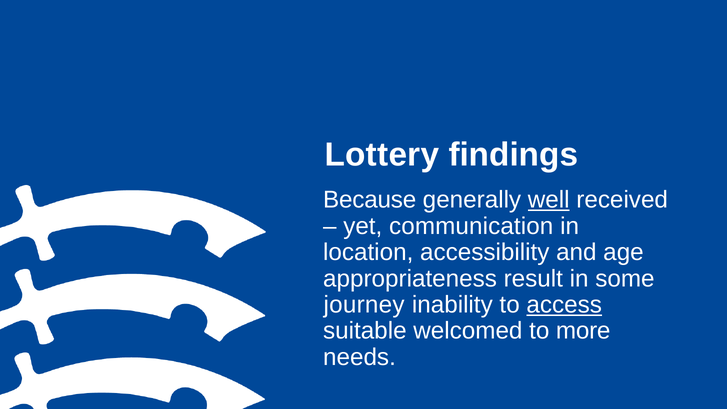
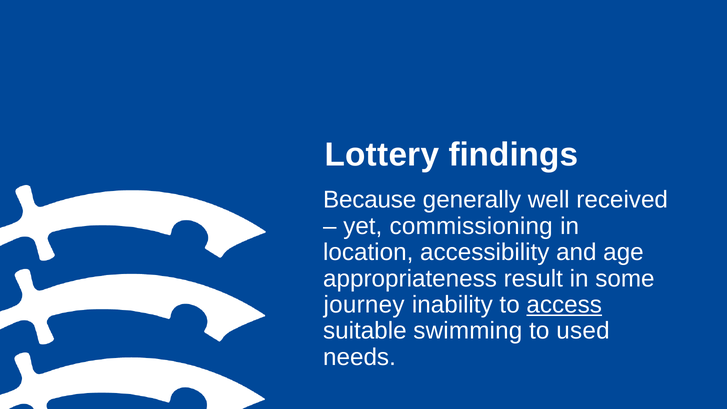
well underline: present -> none
communication: communication -> commissioning
welcomed: welcomed -> swimming
more: more -> used
